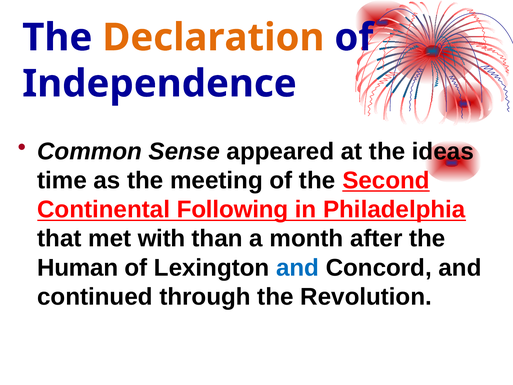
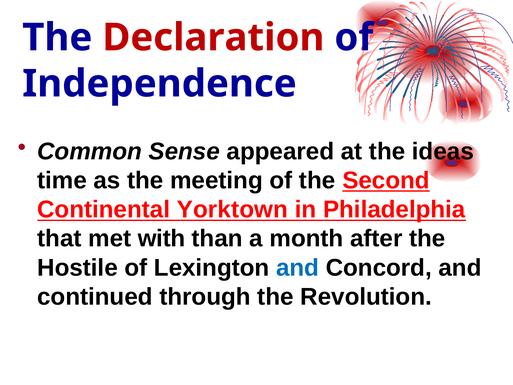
Declaration colour: orange -> red
Following: Following -> Yorktown
Human: Human -> Hostile
